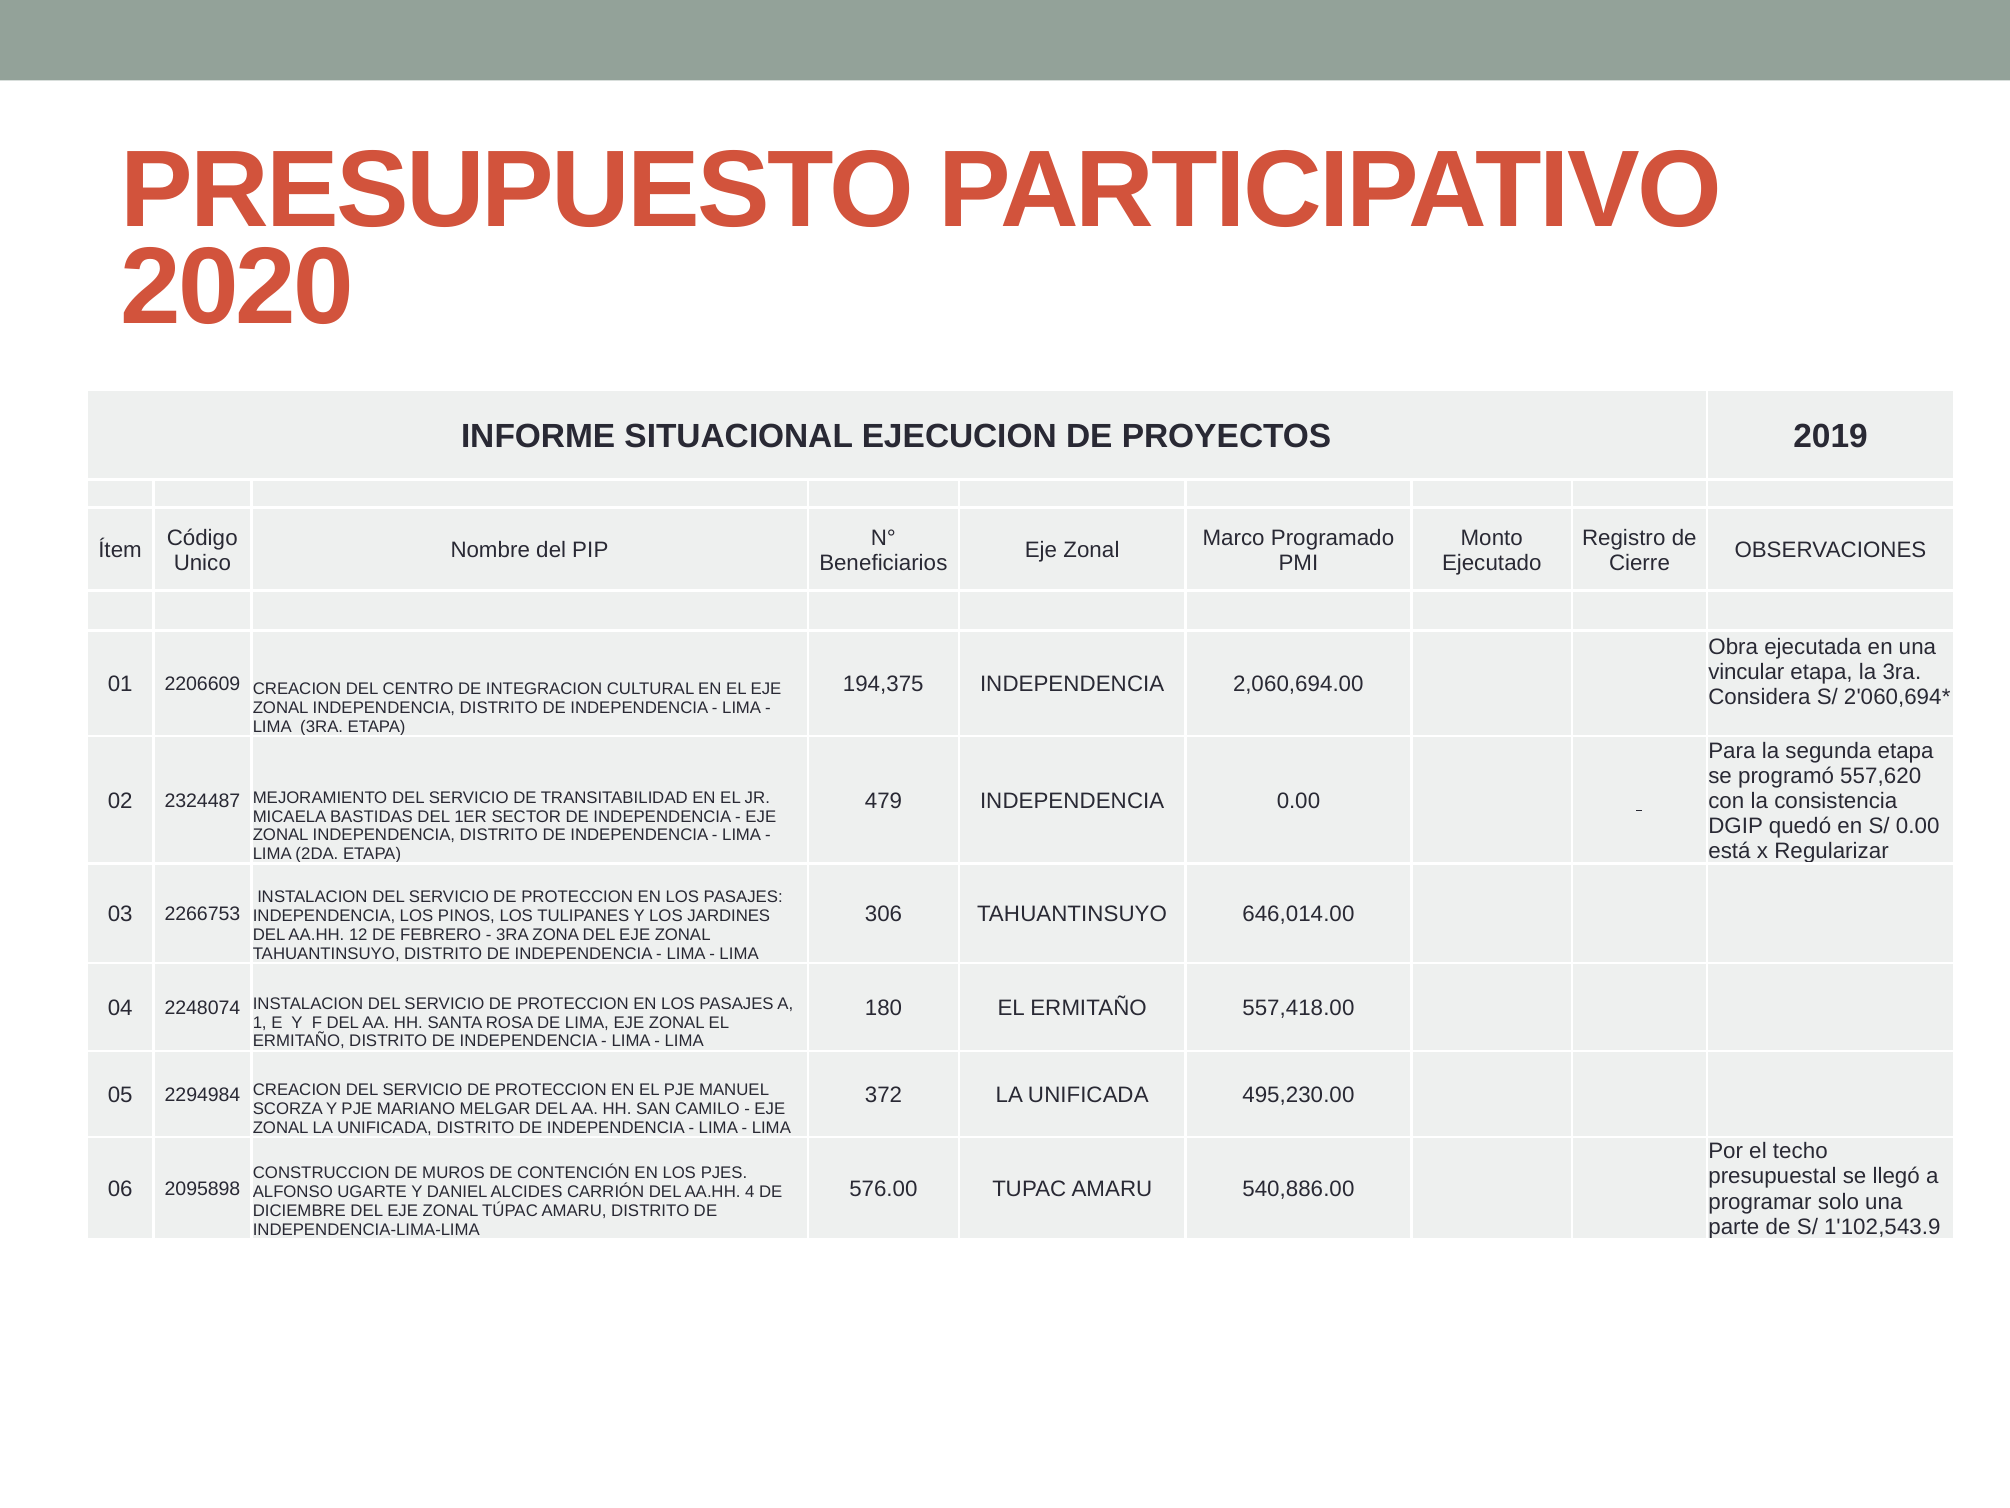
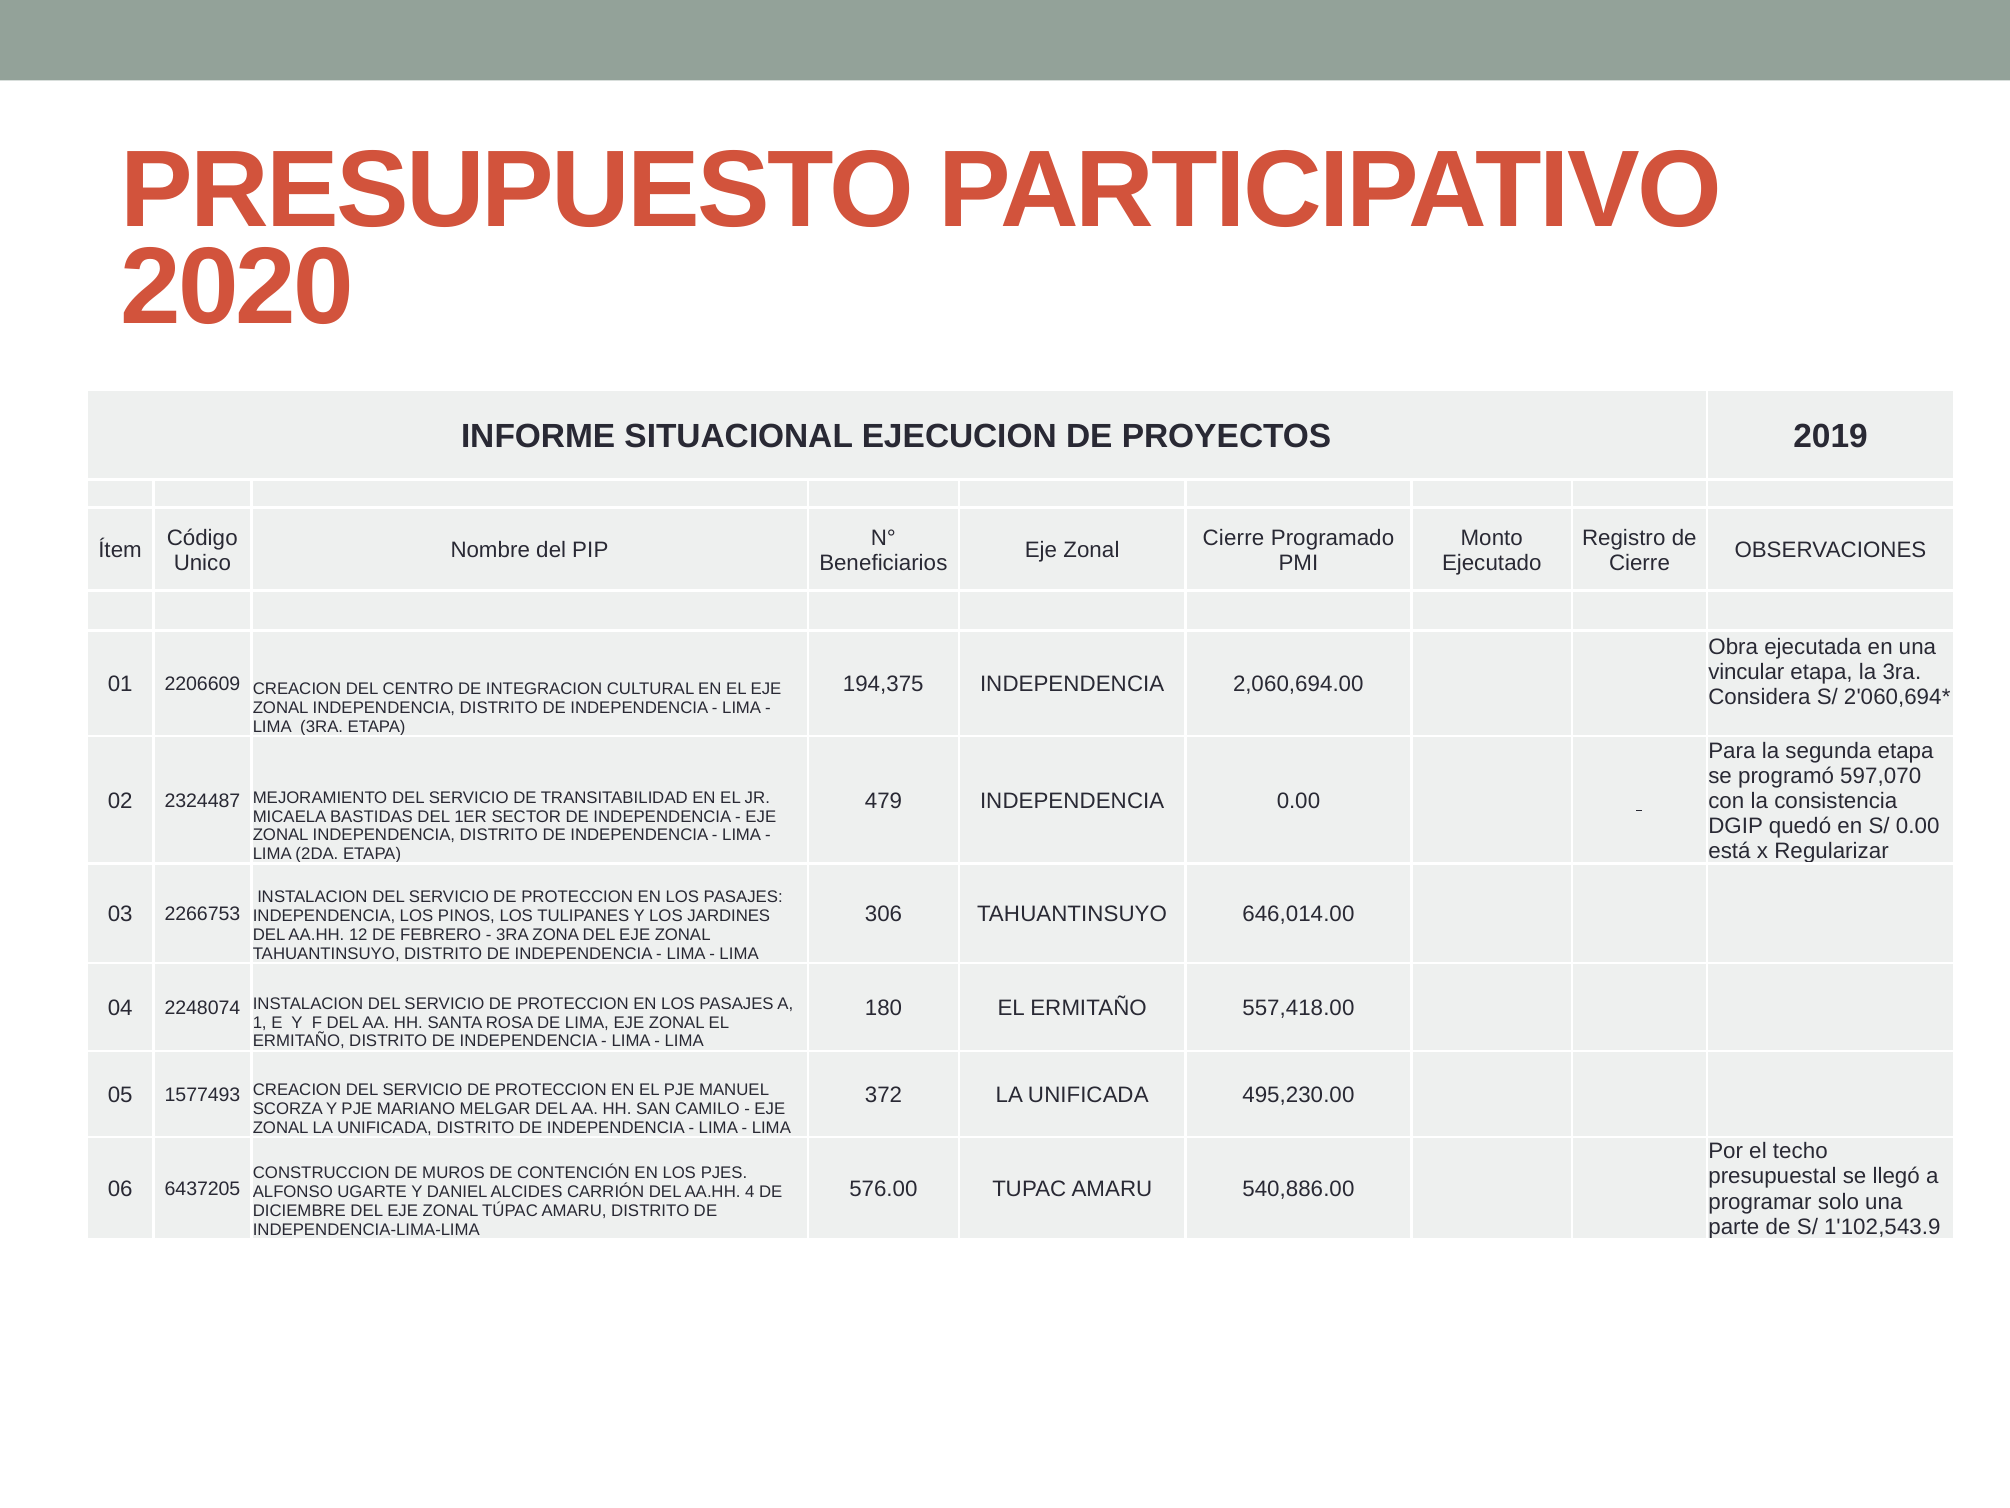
Marco at (1234, 537): Marco -> Cierre
557,620: 557,620 -> 597,070
2294984: 2294984 -> 1577493
2095898: 2095898 -> 6437205
